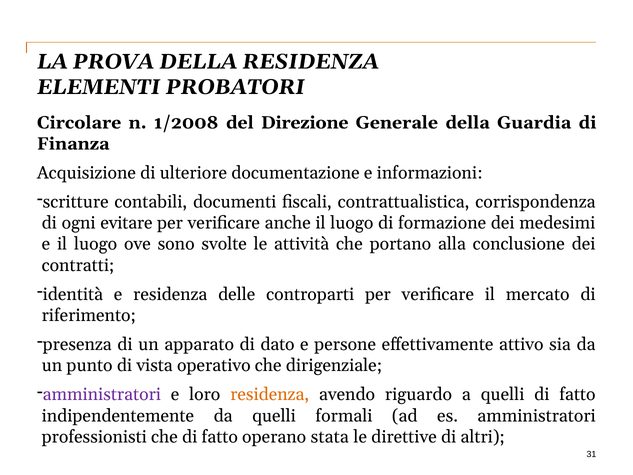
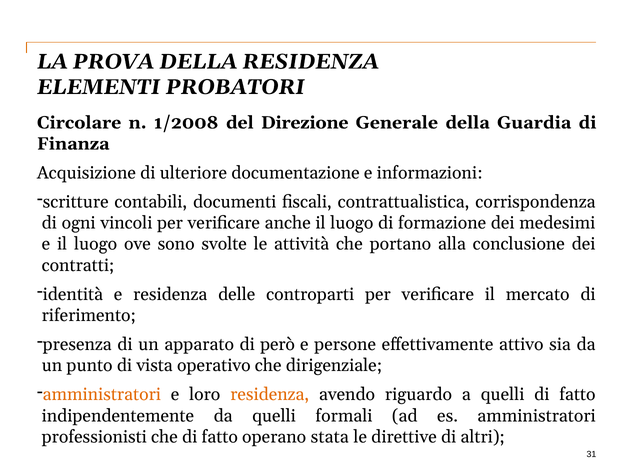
evitare: evitare -> vincoli
dato: dato -> però
amministratori at (102, 394) colour: purple -> orange
